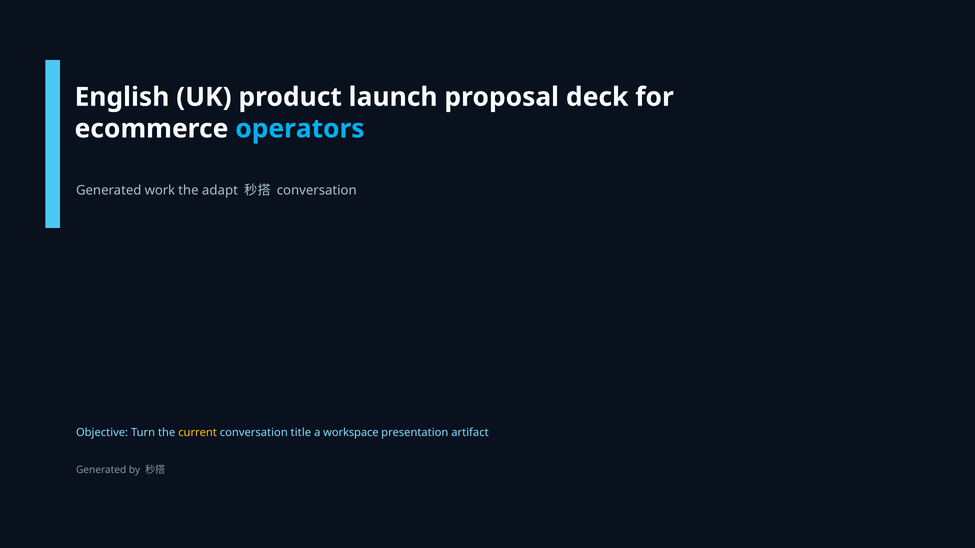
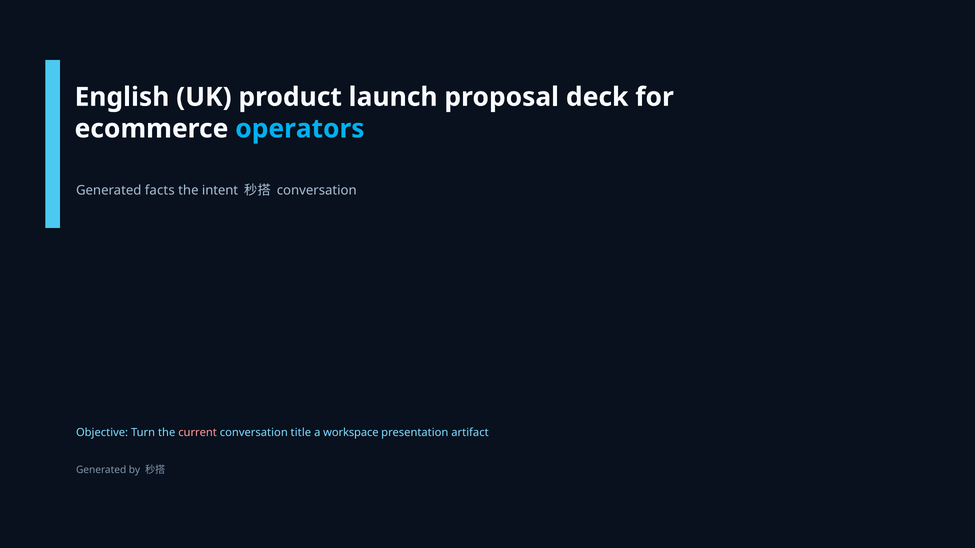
work: work -> facts
adapt: adapt -> intent
current colour: yellow -> pink
